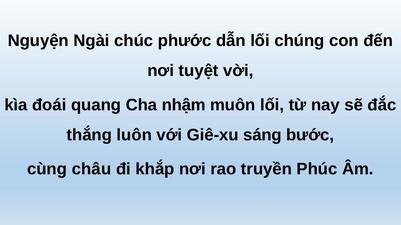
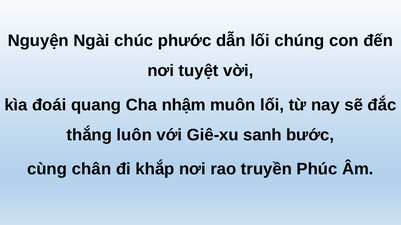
sáng: sáng -> sanh
châu: châu -> chân
